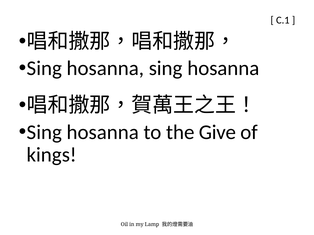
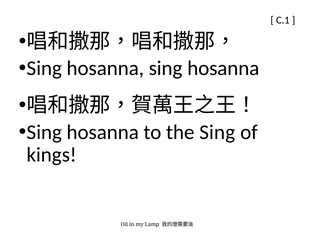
the Give: Give -> Sing
